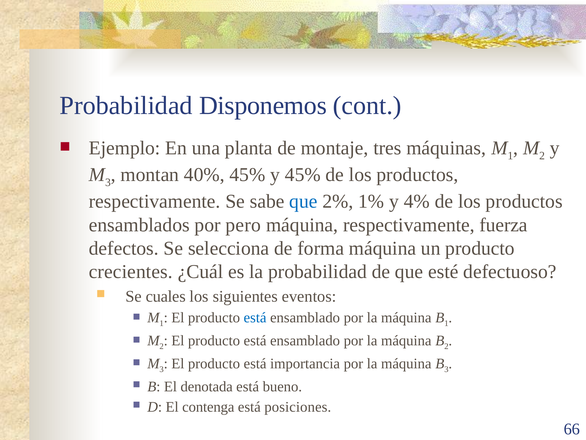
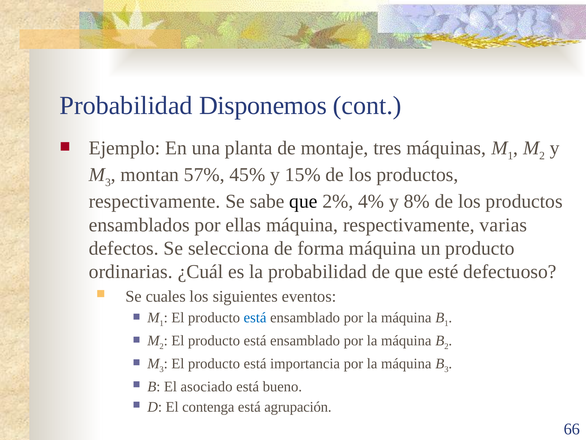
40%: 40% -> 57%
y 45%: 45% -> 15%
que at (303, 201) colour: blue -> black
1%: 1% -> 4%
4%: 4% -> 8%
pero: pero -> ellas
fuerza: fuerza -> varias
crecientes: crecientes -> ordinarias
denotada: denotada -> asociado
posiciones: posiciones -> agrupación
